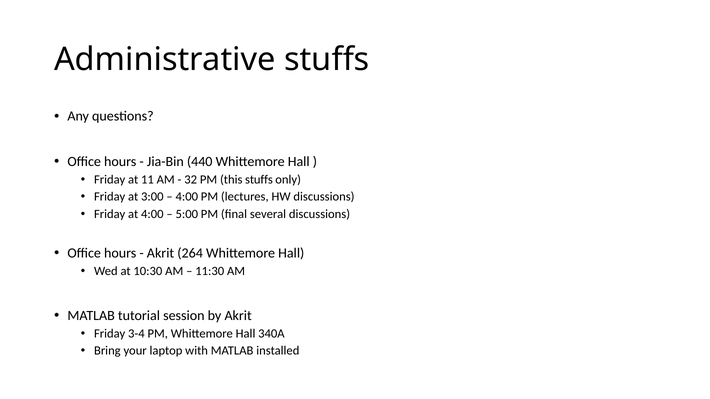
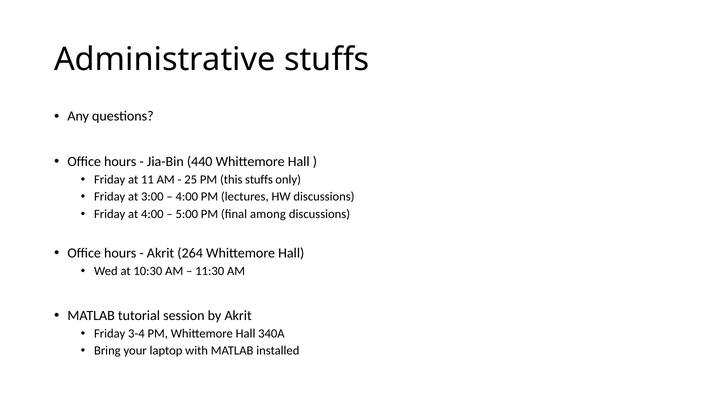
32: 32 -> 25
several: several -> among
